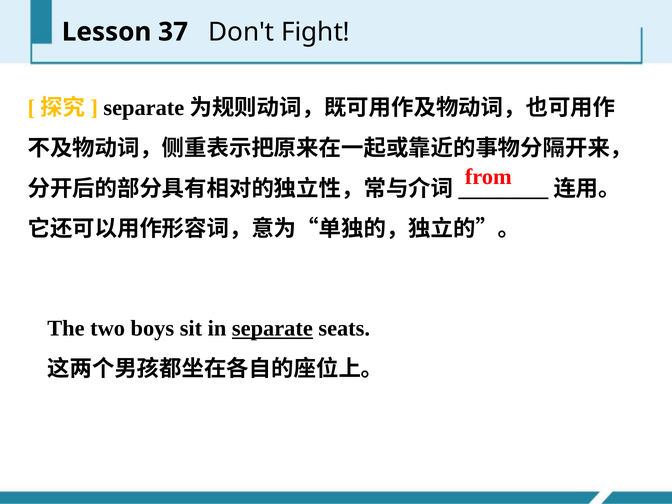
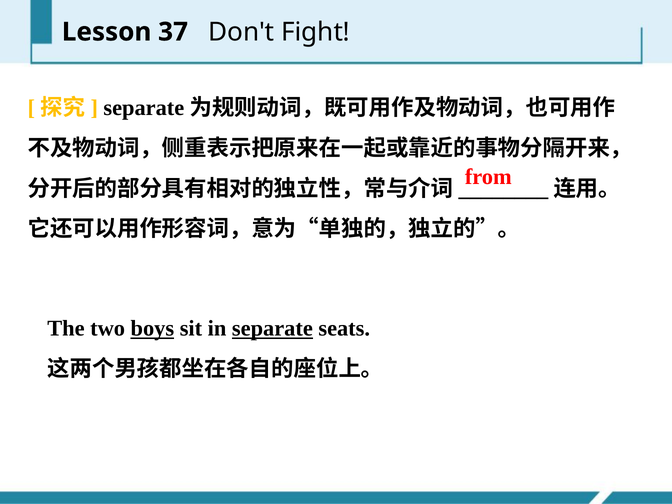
boys underline: none -> present
